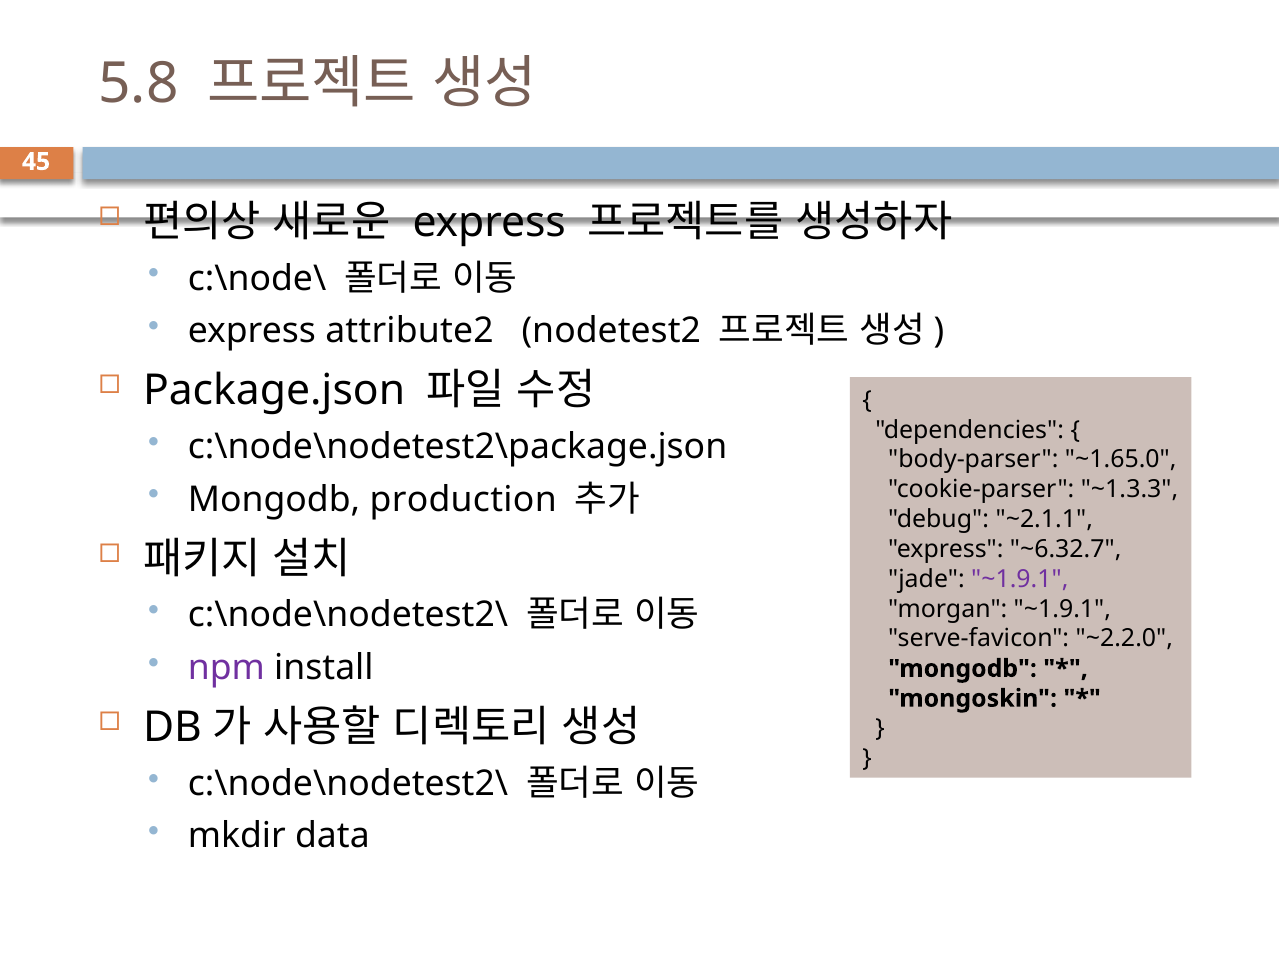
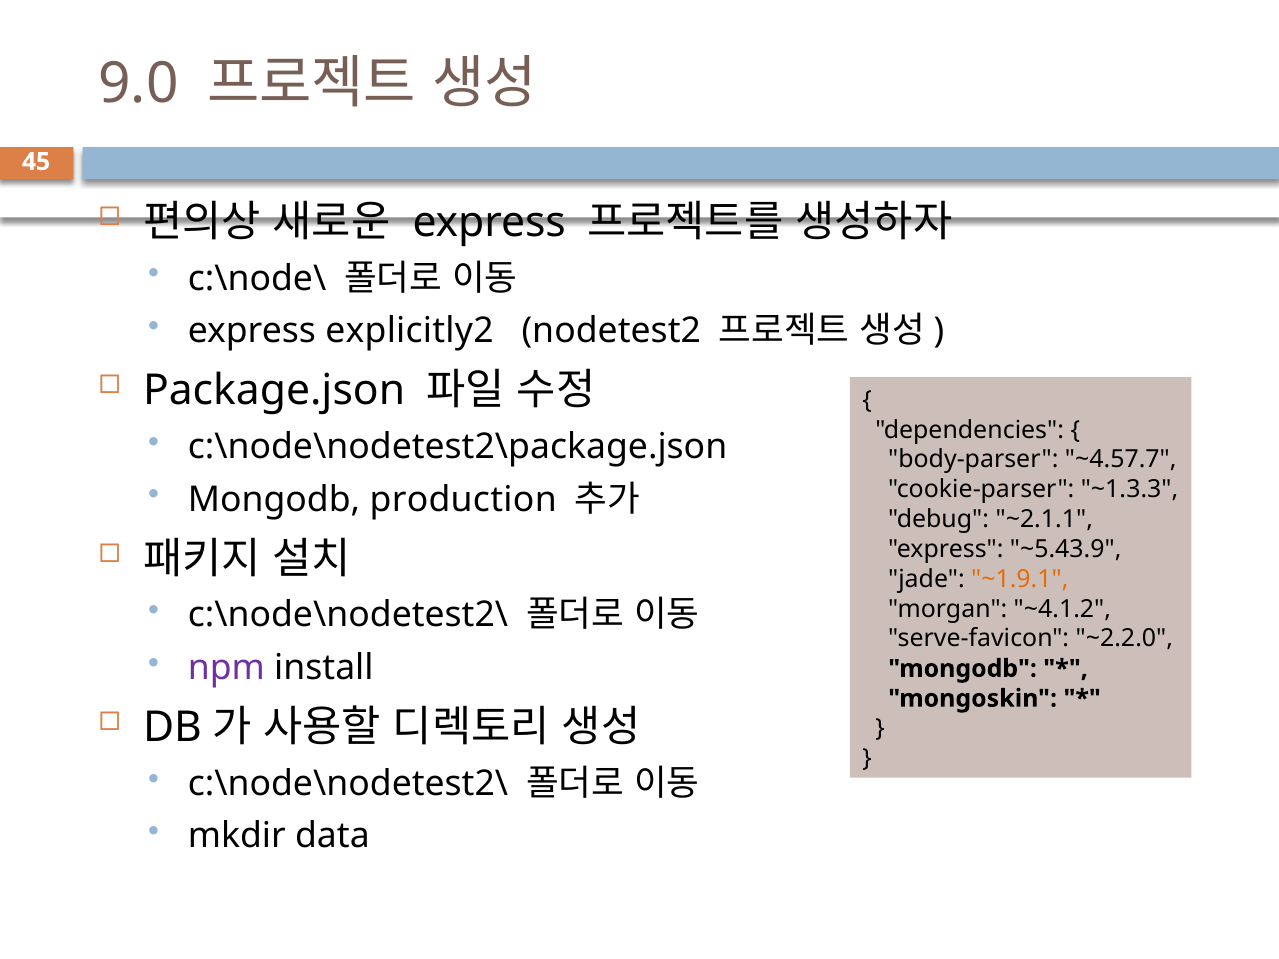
5.8: 5.8 -> 9.0
attribute2: attribute2 -> explicitly2
~1.65.0: ~1.65.0 -> ~4.57.7
~6.32.7: ~6.32.7 -> ~5.43.9
~1.9.1 at (1020, 579) colour: purple -> orange
morgan ~1.9.1: ~1.9.1 -> ~4.1.2
